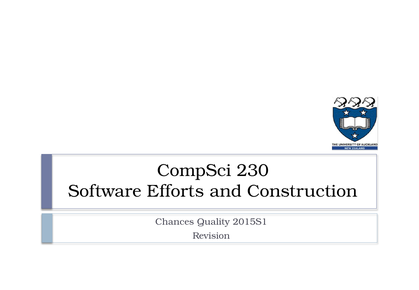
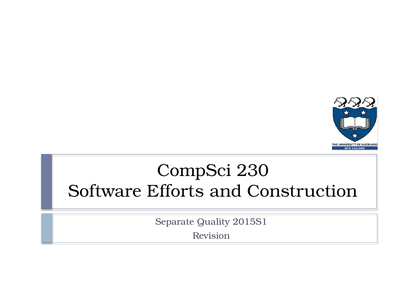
Chances: Chances -> Separate
